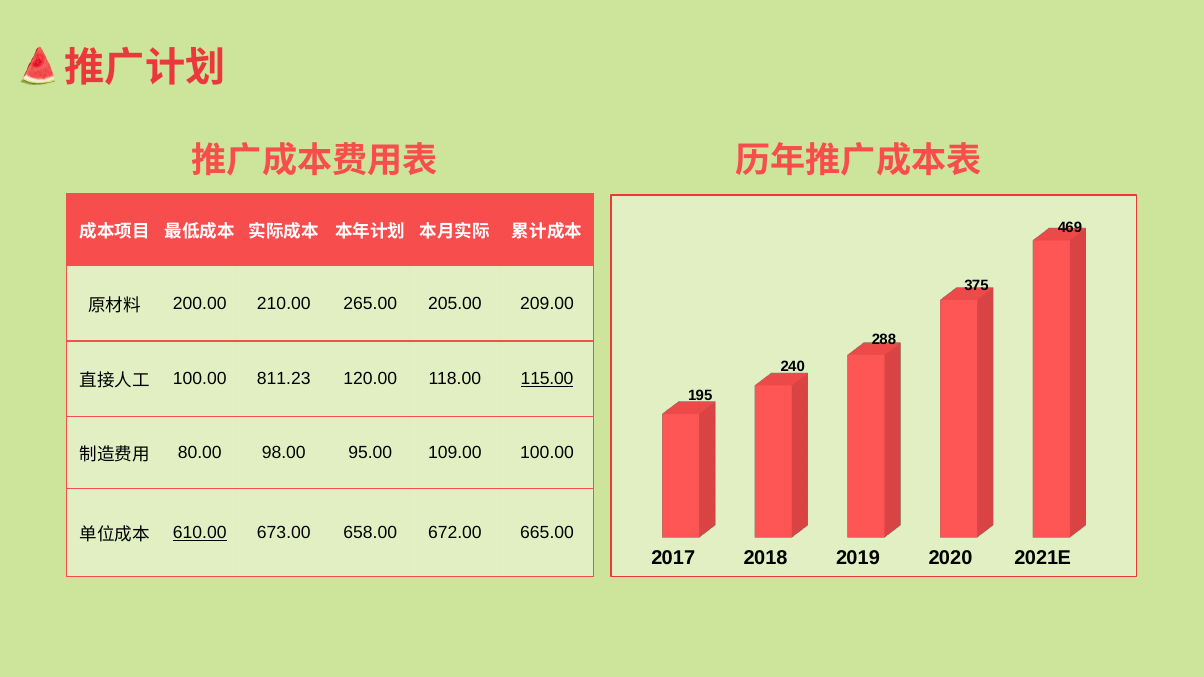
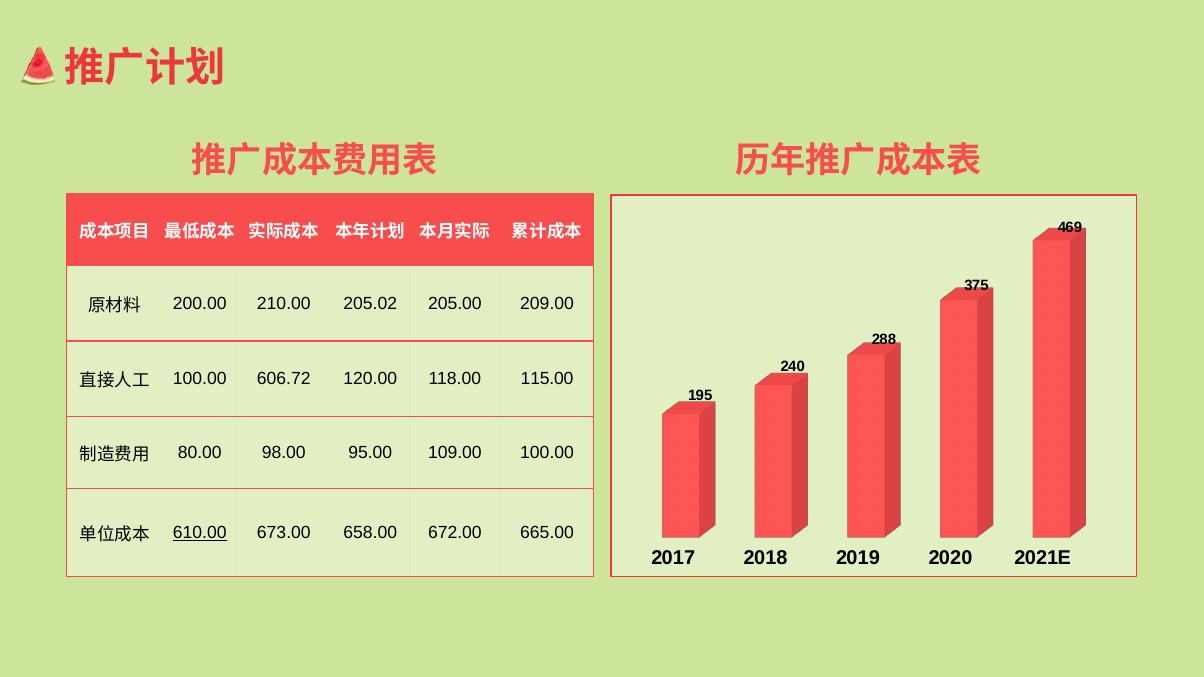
265.00: 265.00 -> 205.02
811.23: 811.23 -> 606.72
115.00 underline: present -> none
